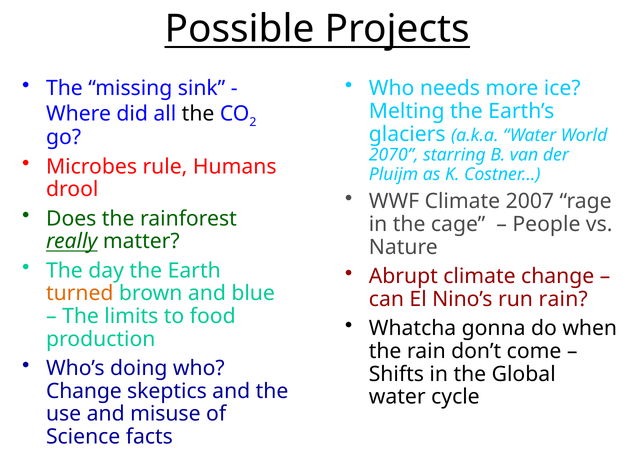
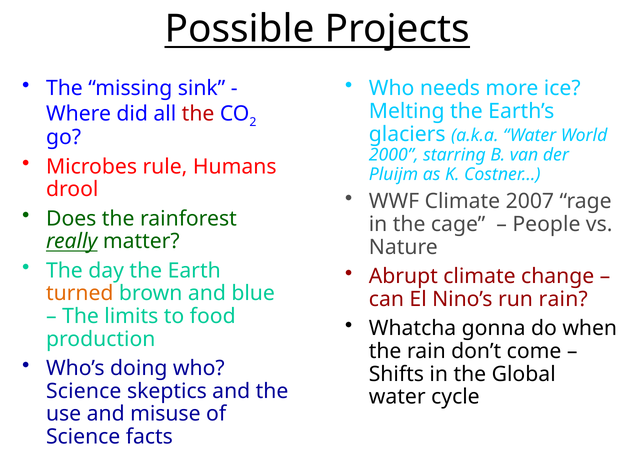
the at (198, 114) colour: black -> red
2070: 2070 -> 2000
Change at (84, 391): Change -> Science
